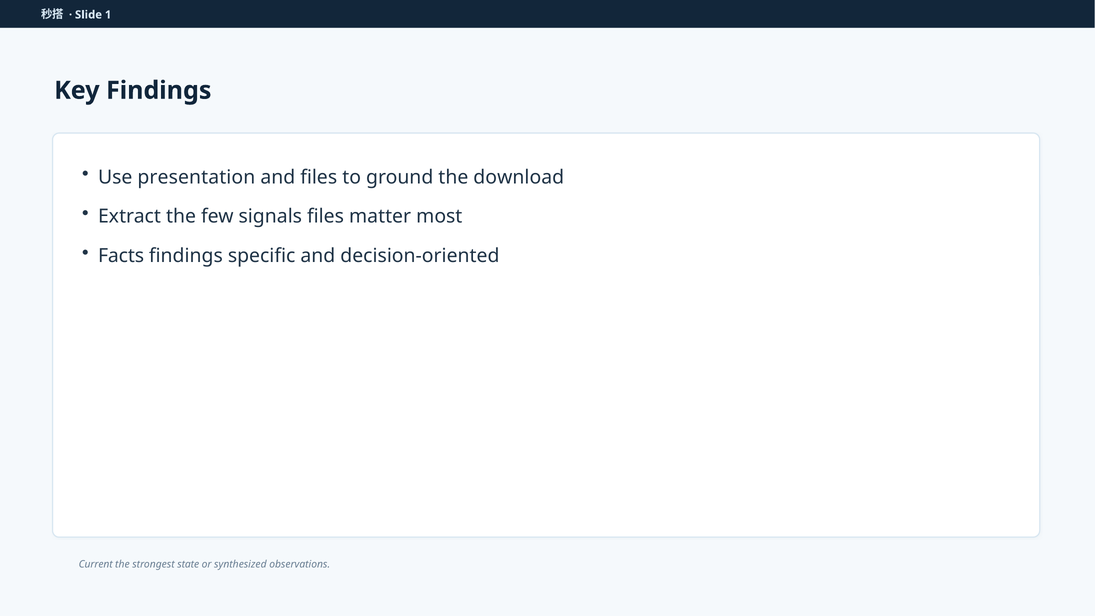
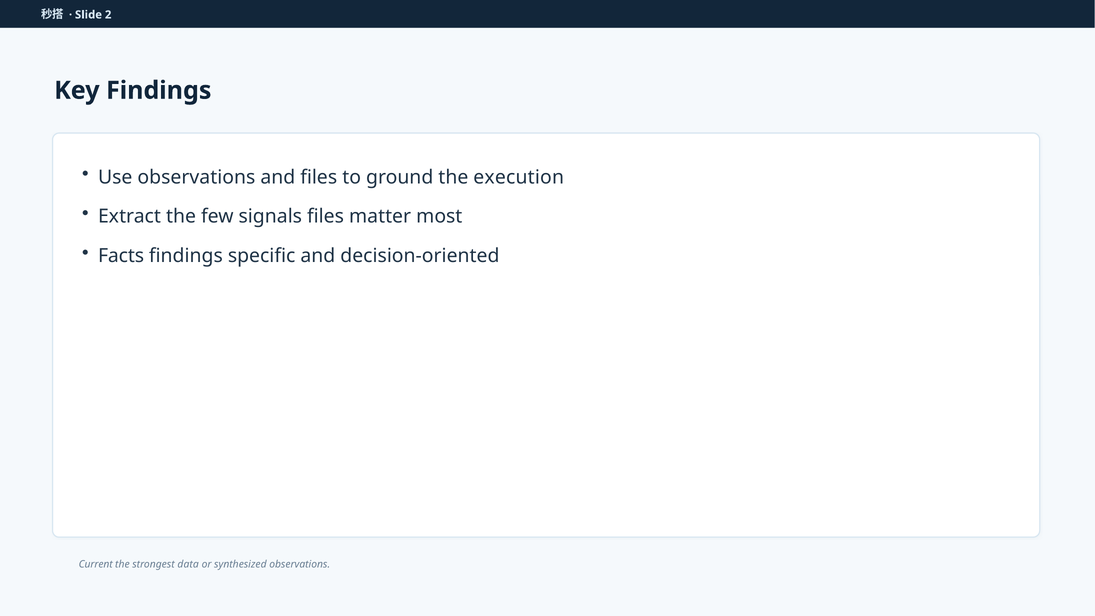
1: 1 -> 2
Use presentation: presentation -> observations
download: download -> execution
state: state -> data
